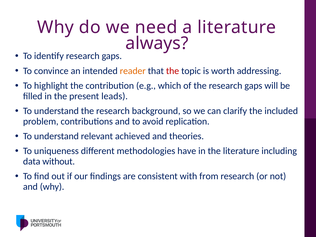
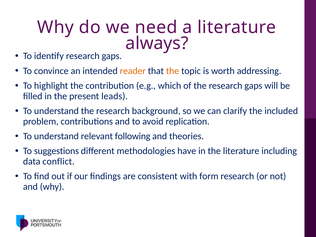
the at (173, 71) colour: red -> orange
achieved: achieved -> following
uniqueness: uniqueness -> suggestions
without: without -> conflict
from: from -> form
